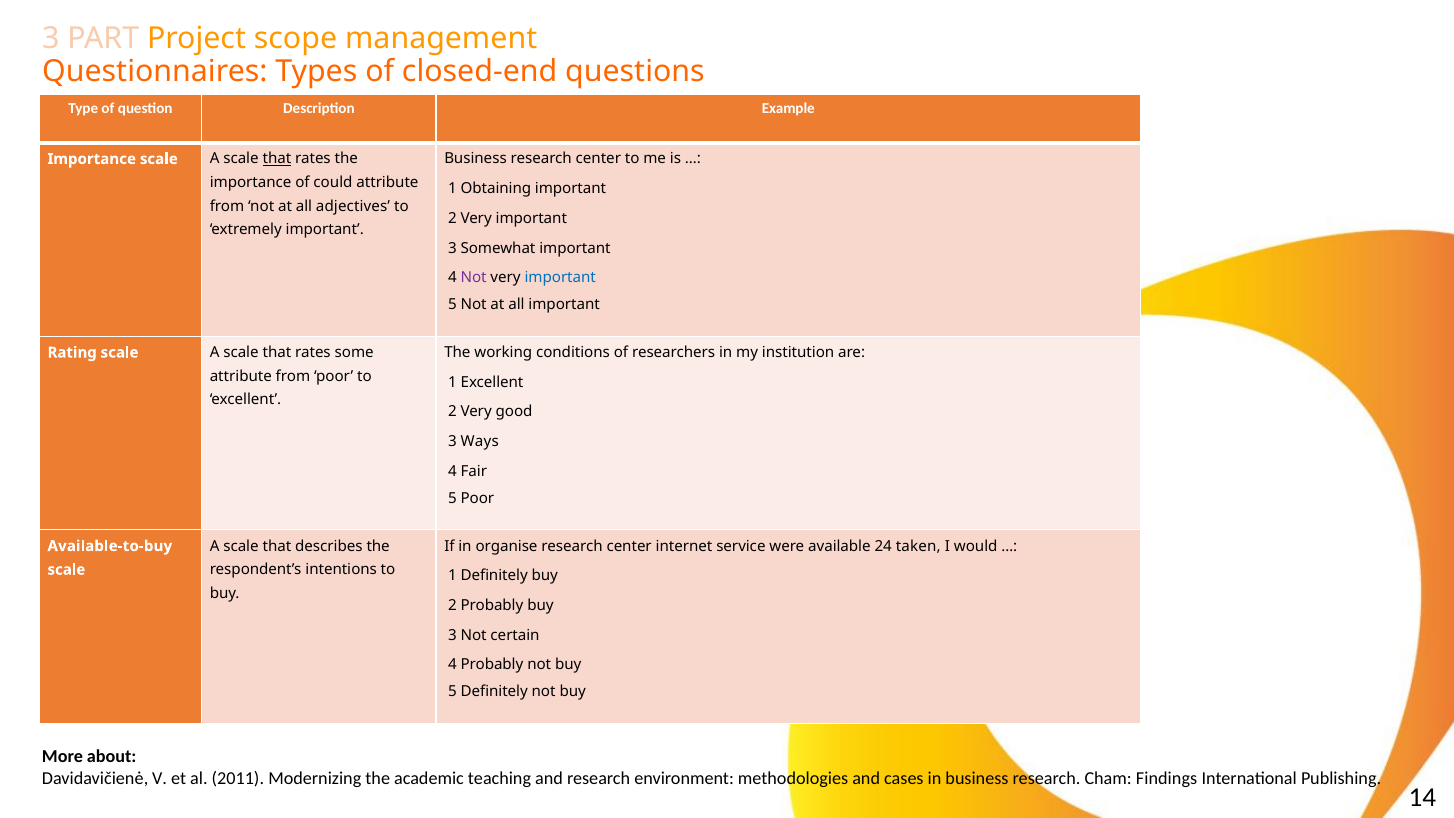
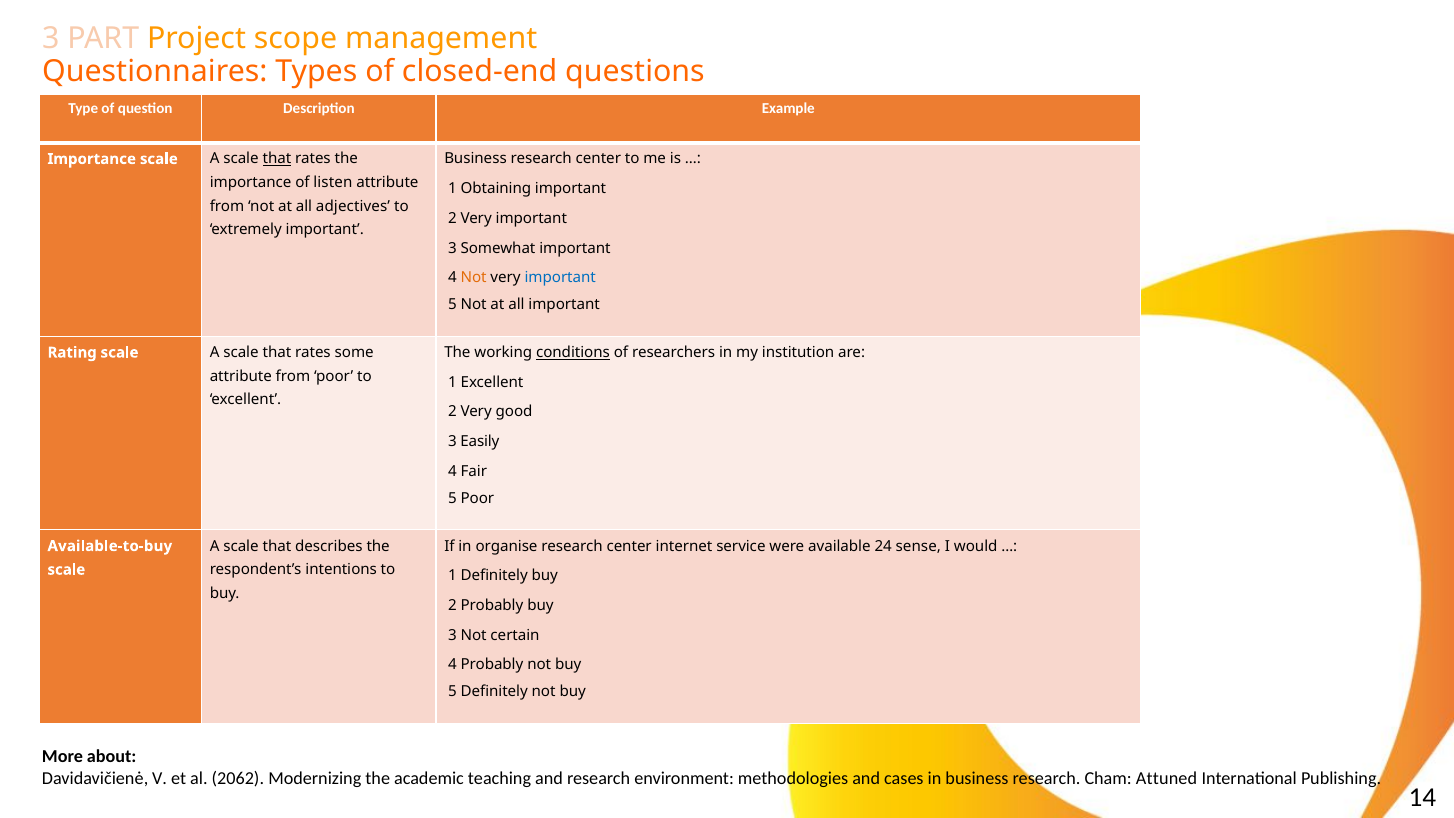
could: could -> listen
Not at (474, 278) colour: purple -> orange
conditions underline: none -> present
Ways: Ways -> Easily
taken: taken -> sense
2011: 2011 -> 2062
Findings: Findings -> Attuned
